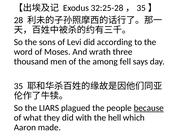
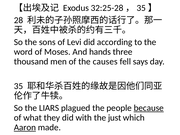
wrath: wrath -> hands
among: among -> causes
hell: hell -> just
Aaron underline: none -> present
